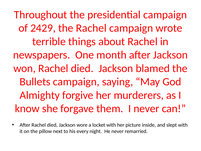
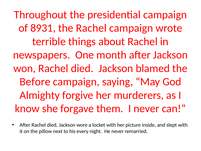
2429: 2429 -> 8931
Bullets: Bullets -> Before
